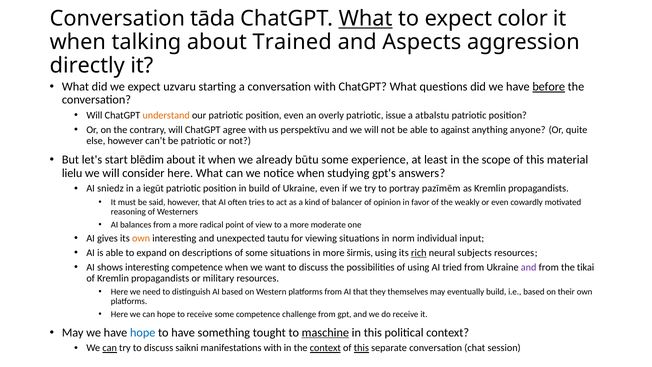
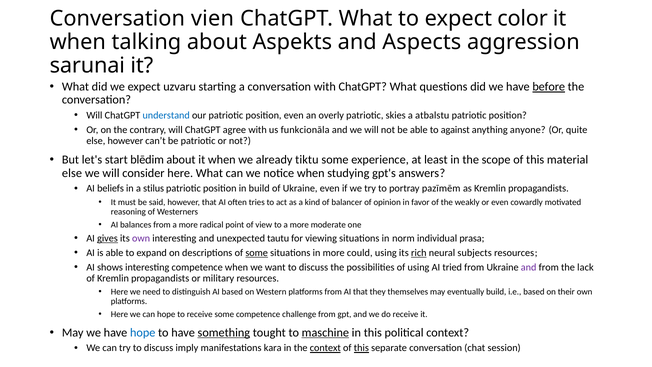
tāda: tāda -> vien
What at (366, 19) underline: present -> none
Trained: Trained -> Aspekts
directly: directly -> sarunai
understand colour: orange -> blue
issue: issue -> skies
perspektīvu: perspektīvu -> funkcionāla
būtu: būtu -> tiktu
lielu at (72, 173): lielu -> else
sniedz: sniedz -> beliefs
iegūt: iegūt -> stilus
gives underline: none -> present
own at (141, 238) colour: orange -> purple
input: input -> prasa
some at (257, 253) underline: none -> present
širmis: širmis -> could
tikai: tikai -> lack
something underline: none -> present
can at (110, 348) underline: present -> none
saikni: saikni -> imply
manifestations with: with -> kara
